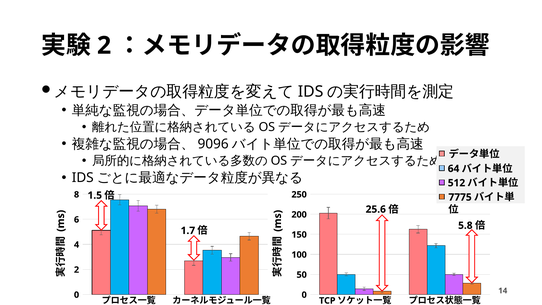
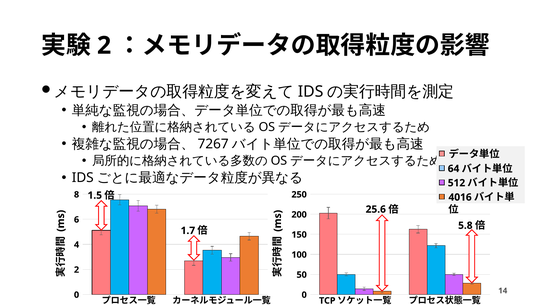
9096: 9096 -> 7267
7775: 7775 -> 4016
